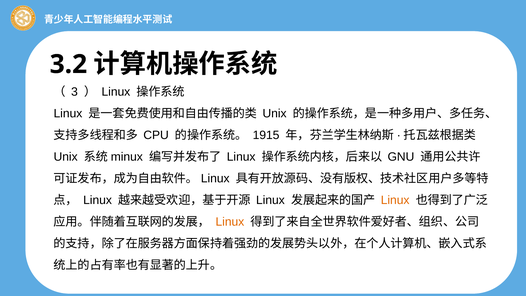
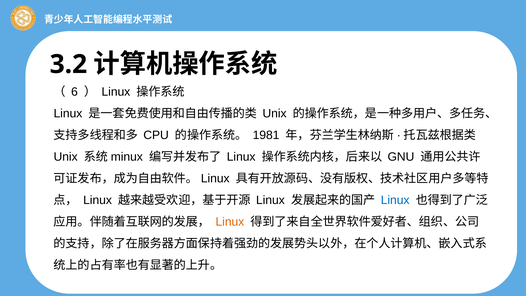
3: 3 -> 6
1915: 1915 -> 1981
Linux at (395, 200) colour: orange -> blue
